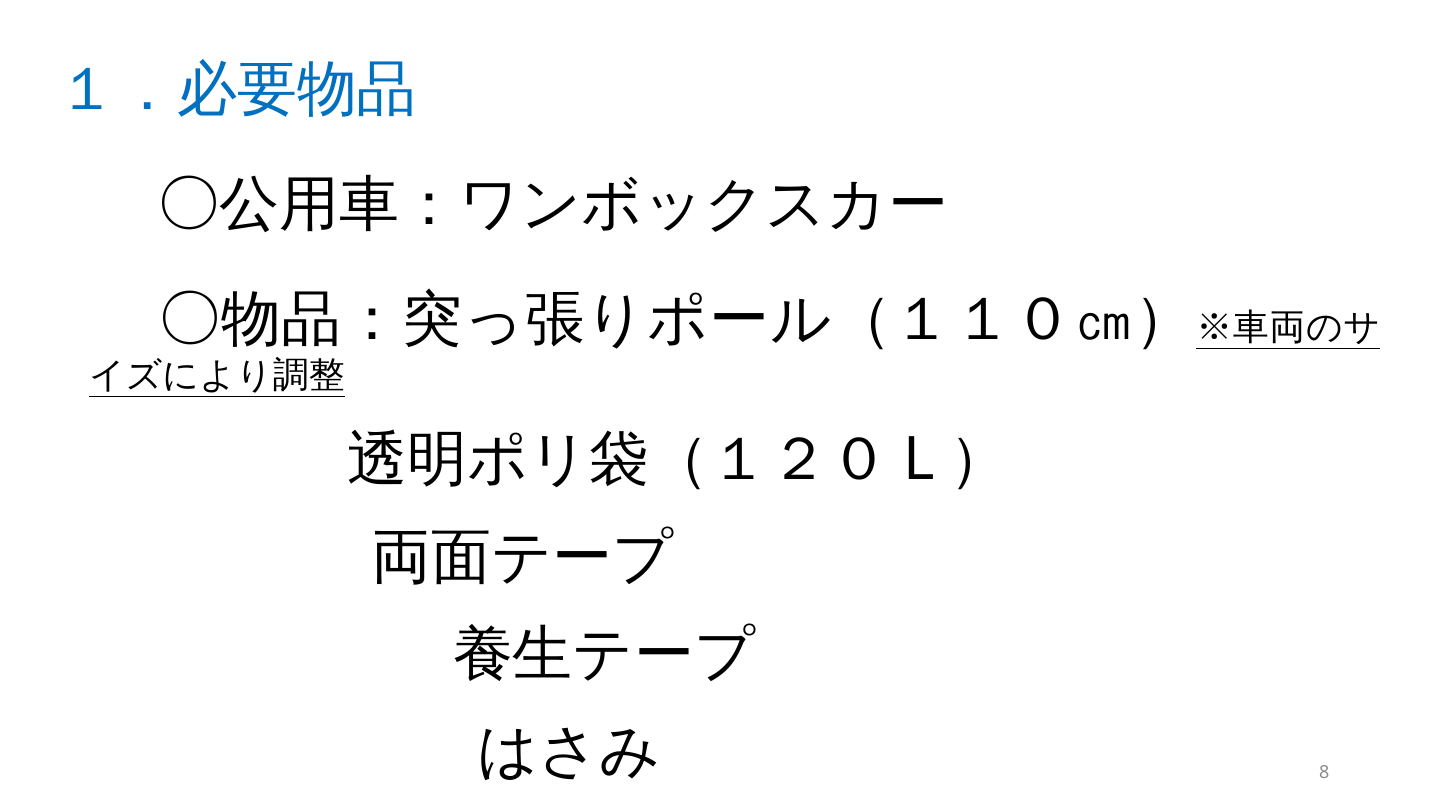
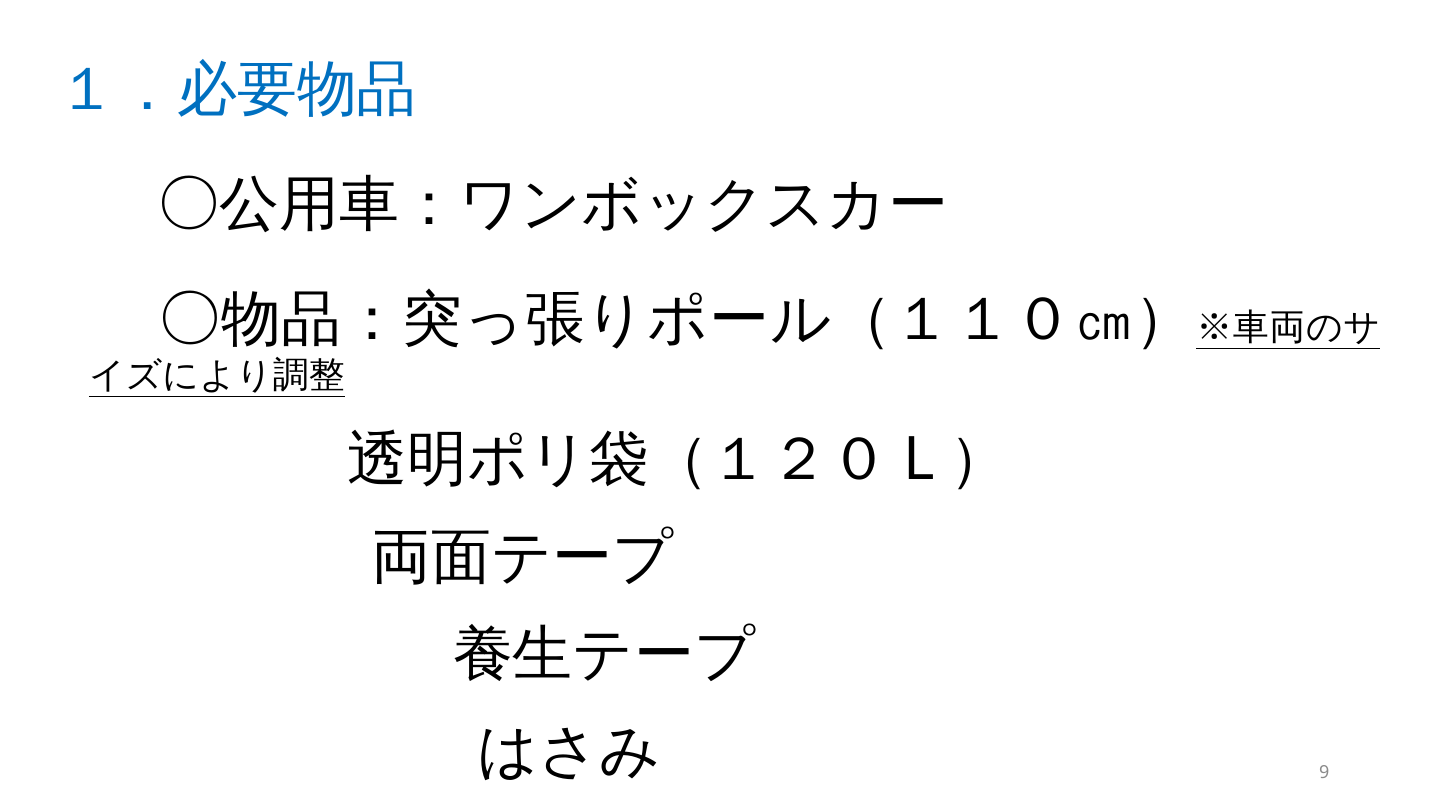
8: 8 -> 9
